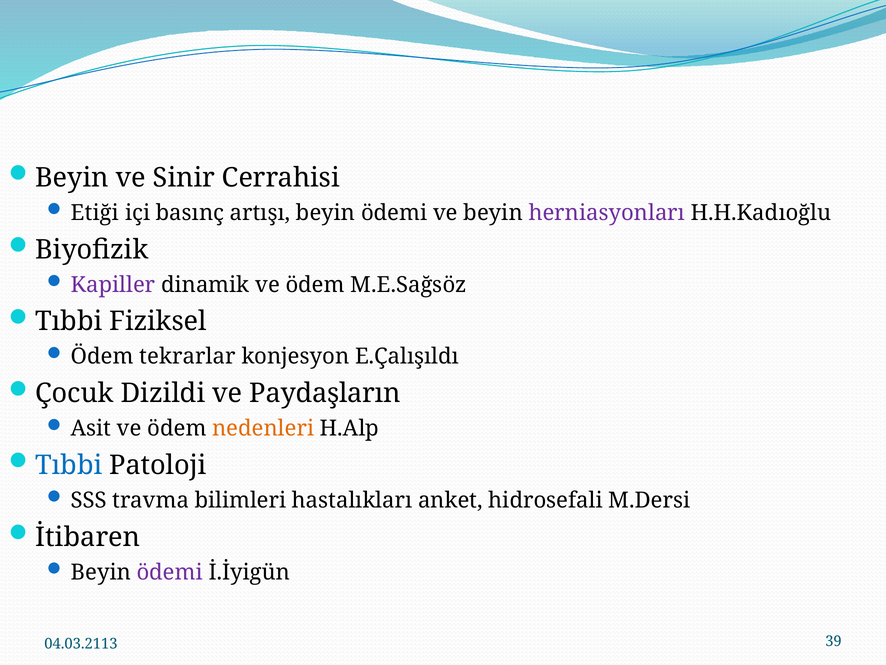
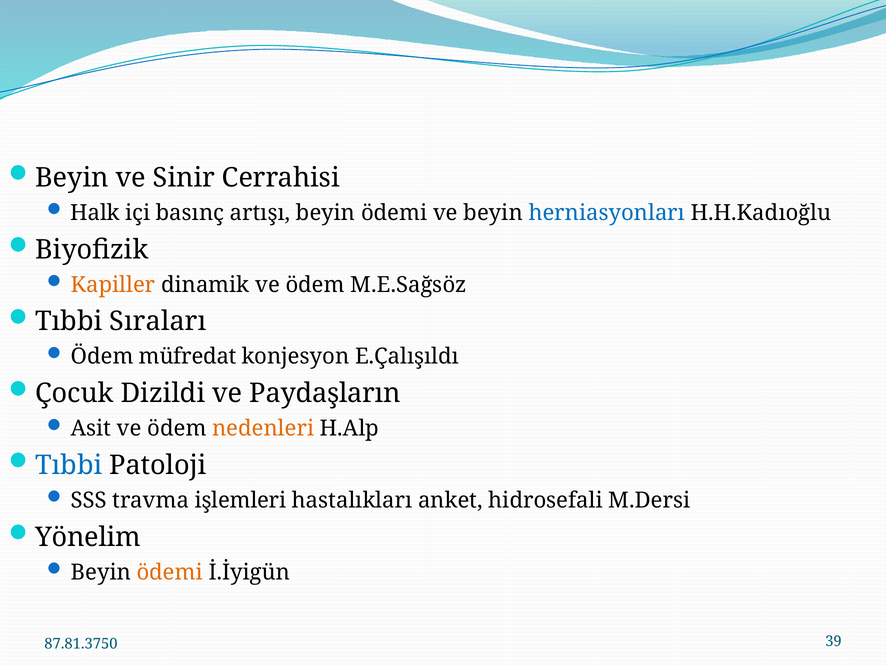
Etiği: Etiği -> Halk
herniasyonları colour: purple -> blue
Kapiller colour: purple -> orange
Fiziksel: Fiziksel -> Sıraları
tekrarlar: tekrarlar -> müfredat
bilimleri: bilimleri -> işlemleri
İtibaren: İtibaren -> Yönelim
ödemi at (170, 572) colour: purple -> orange
04.03.2113: 04.03.2113 -> 87.81.3750
